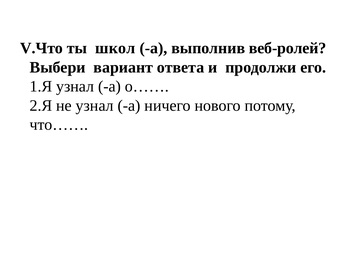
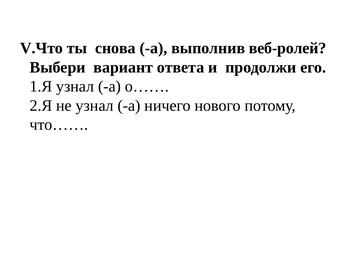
школ: школ -> снова
